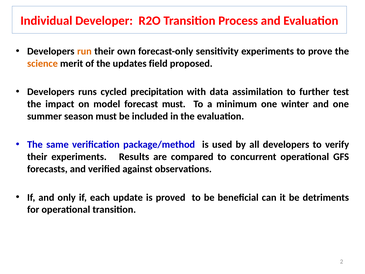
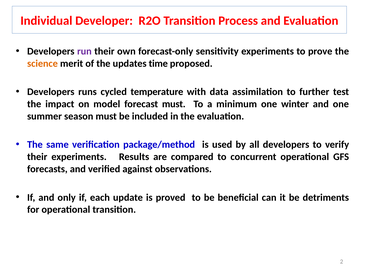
run colour: orange -> purple
field: field -> time
precipitation: precipitation -> temperature
